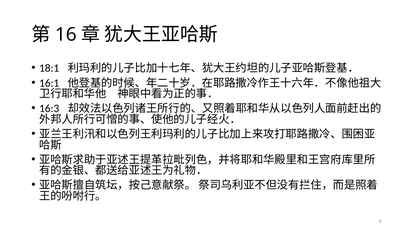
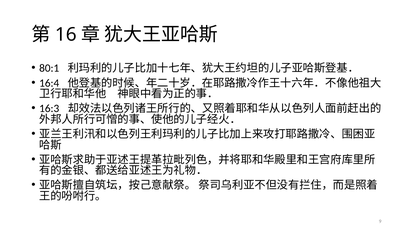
18:1: 18:1 -> 80:1
16:1: 16:1 -> 16:4
